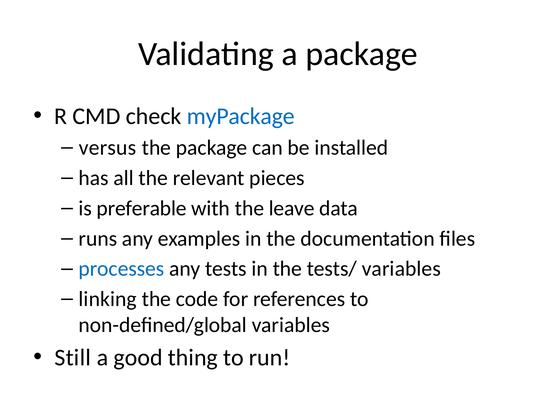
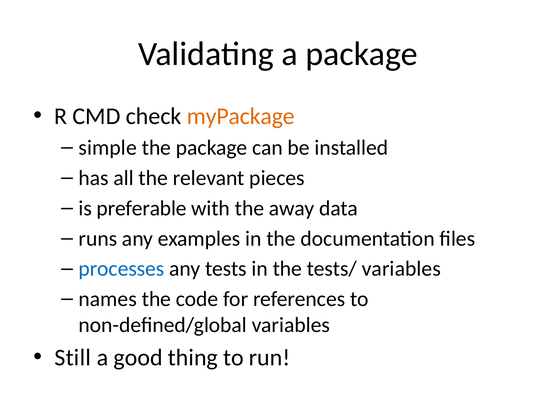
myPackage colour: blue -> orange
versus: versus -> simple
leave: leave -> away
linking: linking -> names
